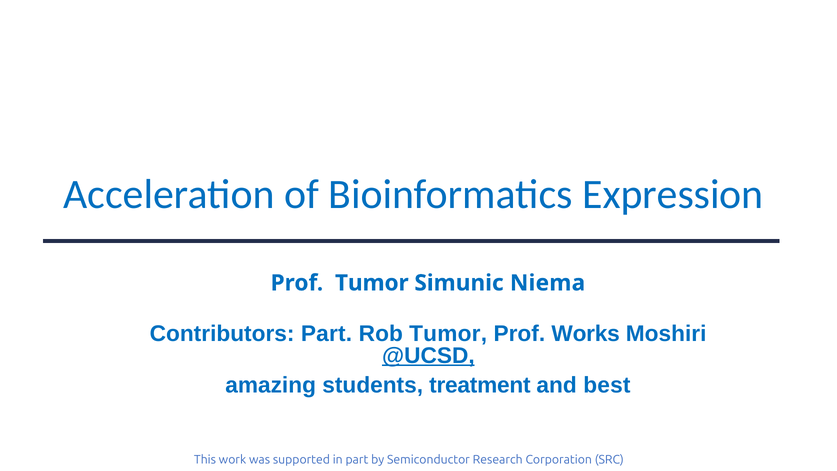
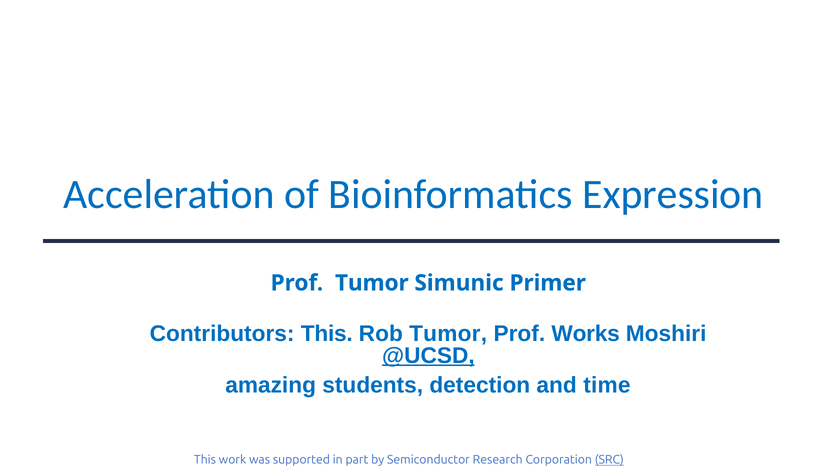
Niema: Niema -> Primer
Contributors Part: Part -> This
treatment: treatment -> detection
best: best -> time
SRC underline: none -> present
